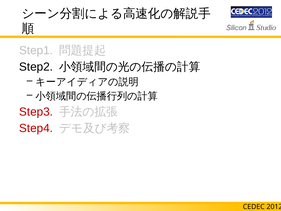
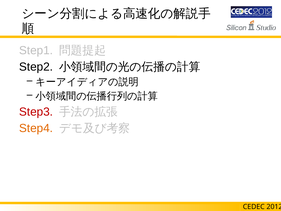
Step4 colour: red -> orange
